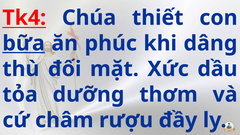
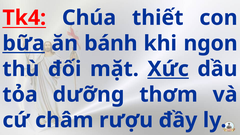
phúc: phúc -> bánh
dâng: dâng -> ngon
Xức underline: none -> present
